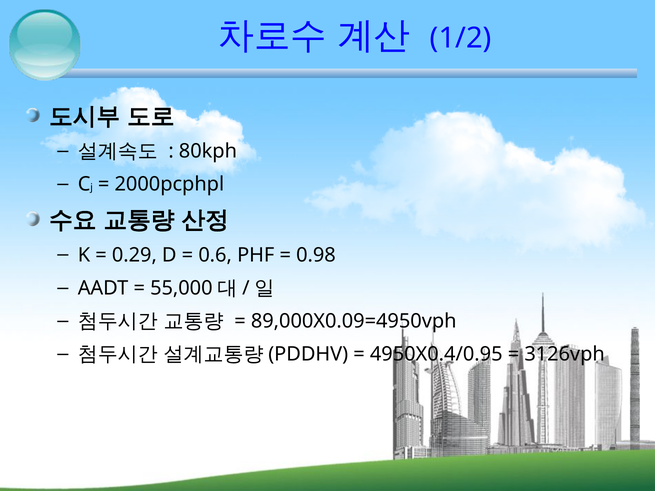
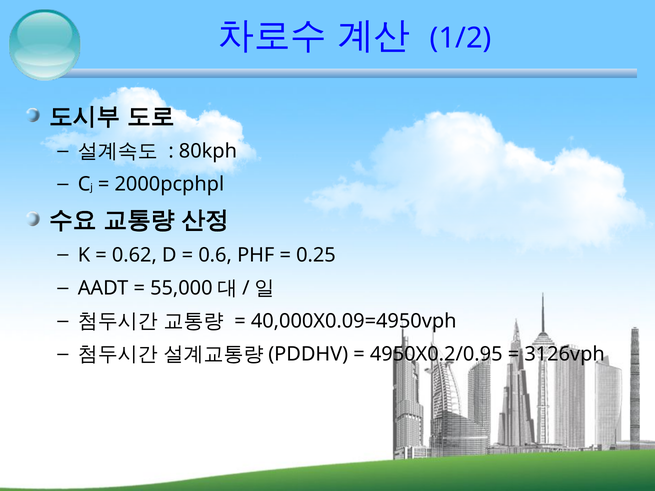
0.29: 0.29 -> 0.62
0.98: 0.98 -> 0.25
89,000X0.09=4950vph: 89,000X0.09=4950vph -> 40,000X0.09=4950vph
4950X0.4/0.95: 4950X0.4/0.95 -> 4950X0.2/0.95
